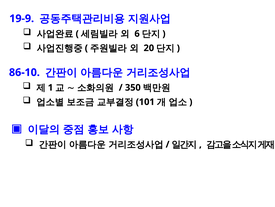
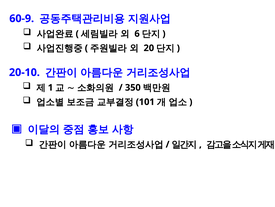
19-9: 19-9 -> 60-9
86-10: 86-10 -> 20-10
